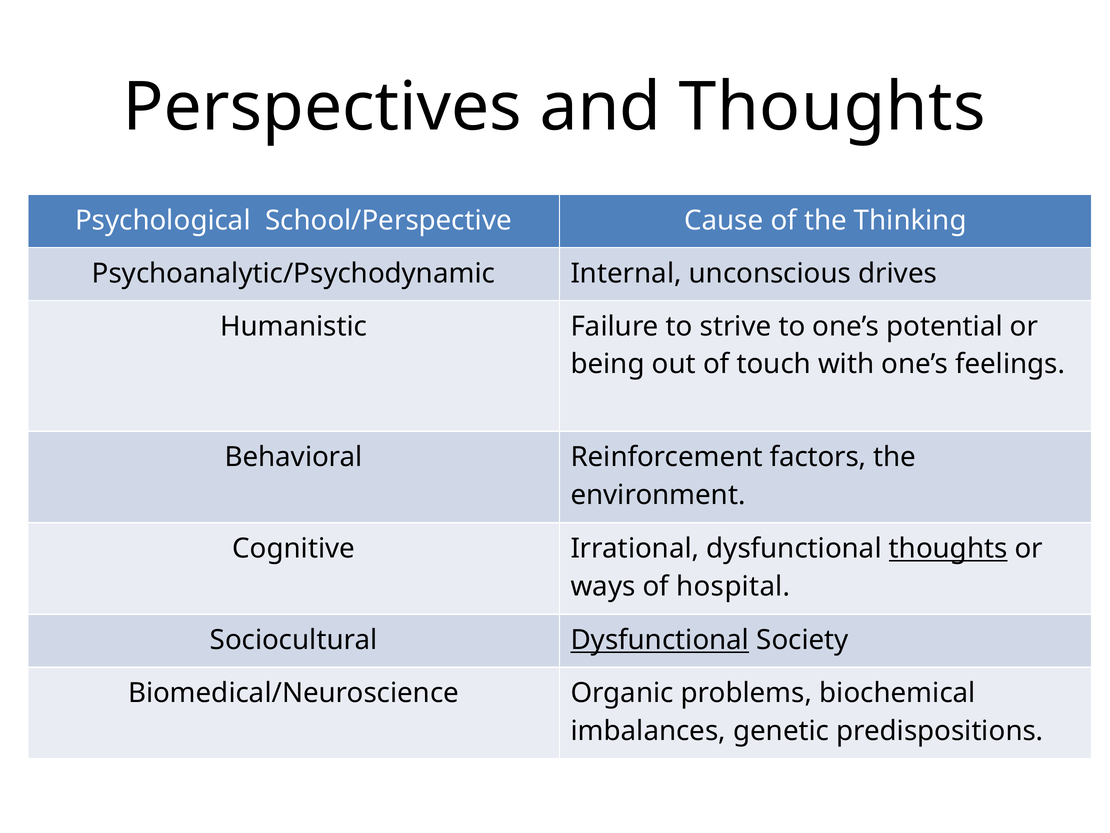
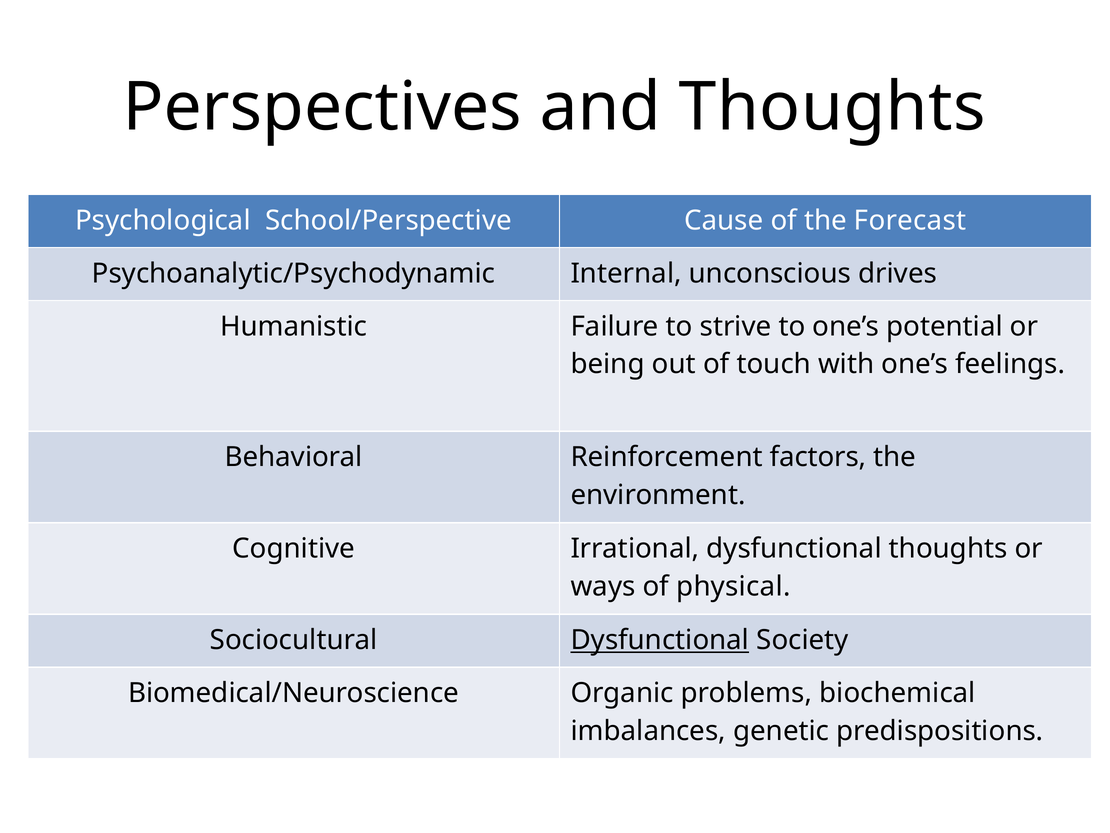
Thinking: Thinking -> Forecast
thoughts at (948, 548) underline: present -> none
hospital: hospital -> physical
